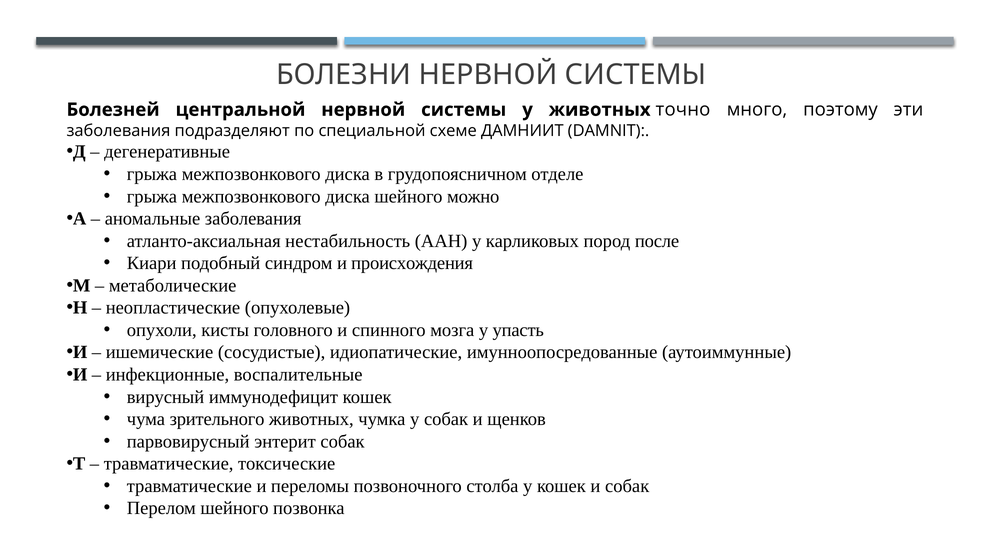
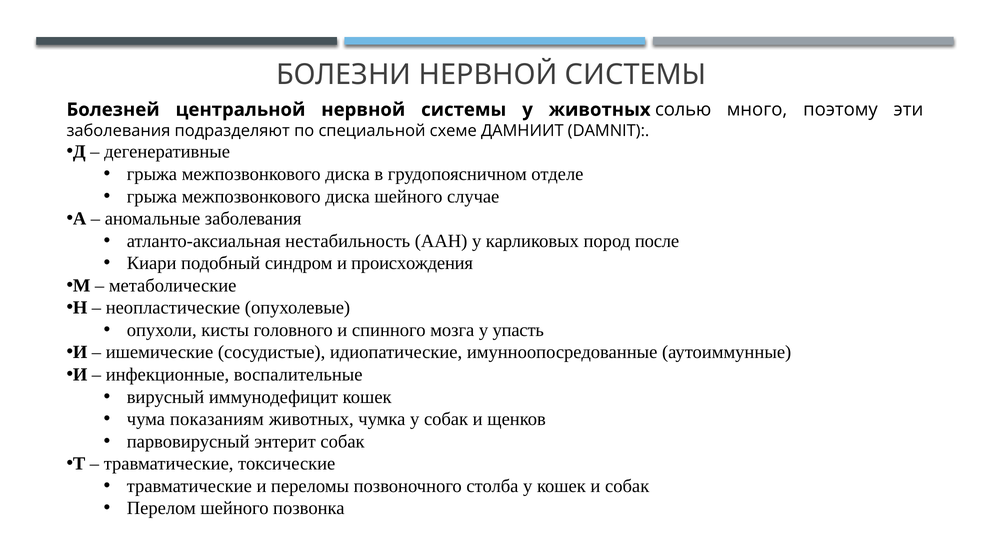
точно: точно -> солью
можно: можно -> случае
зрительного: зрительного -> показаниям
